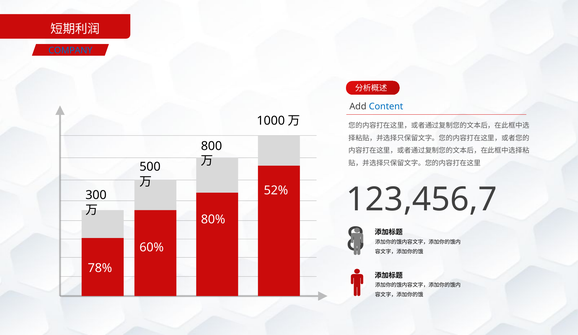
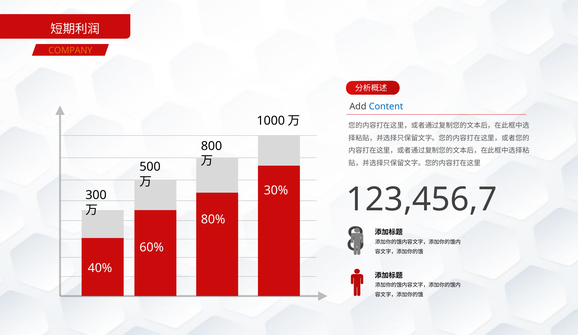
COMPANY colour: blue -> orange
52%: 52% -> 30%
78%: 78% -> 40%
